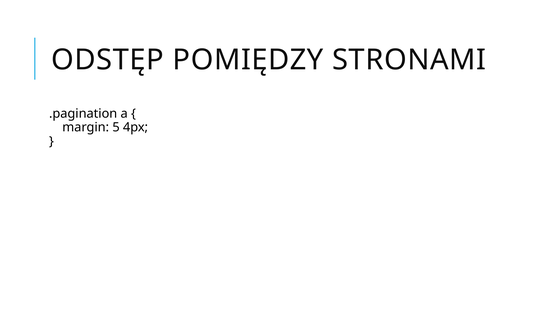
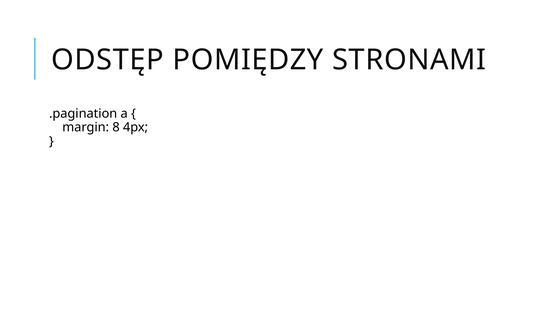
5: 5 -> 8
